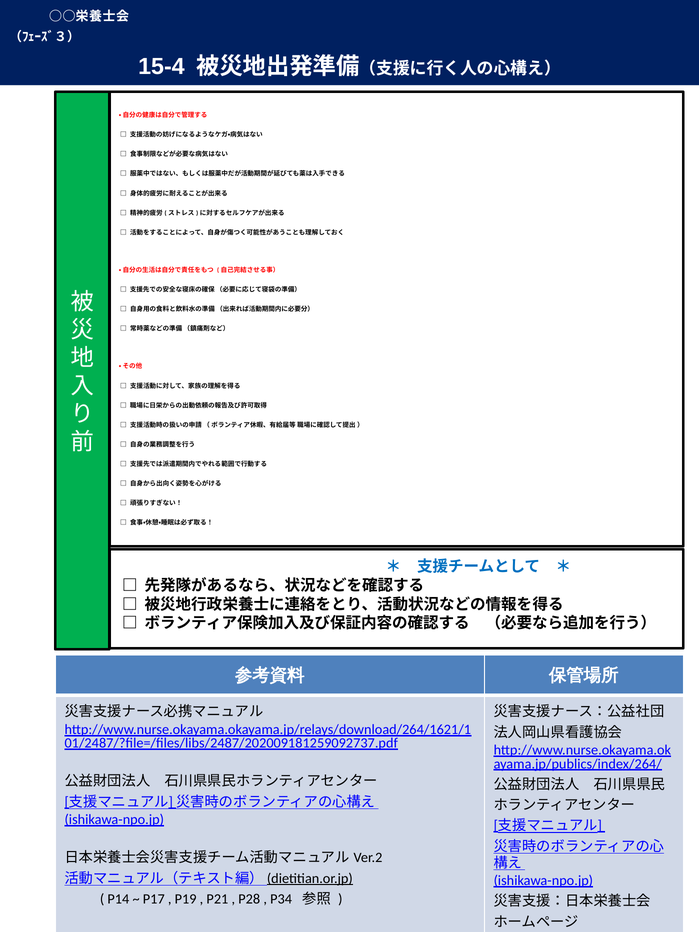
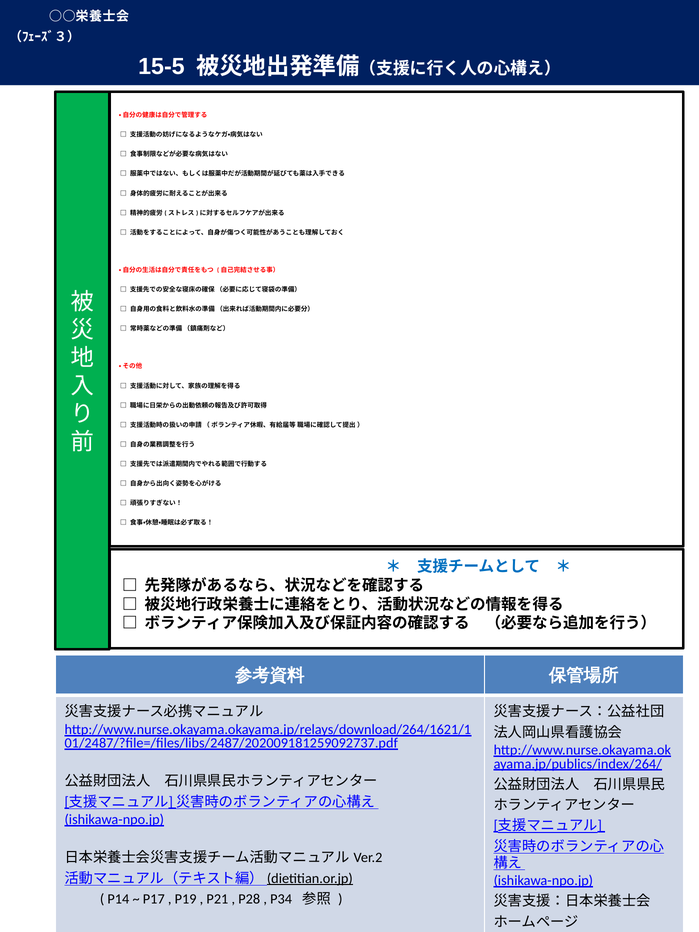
15-4: 15-4 -> 15-5
